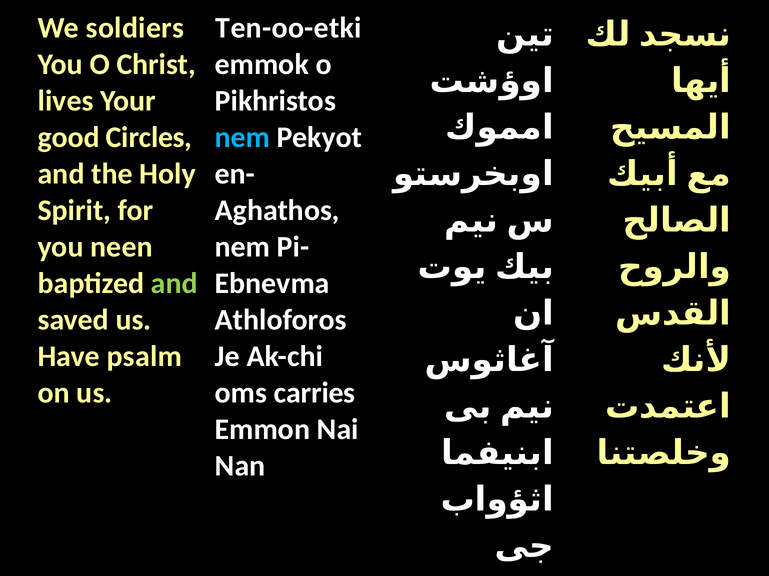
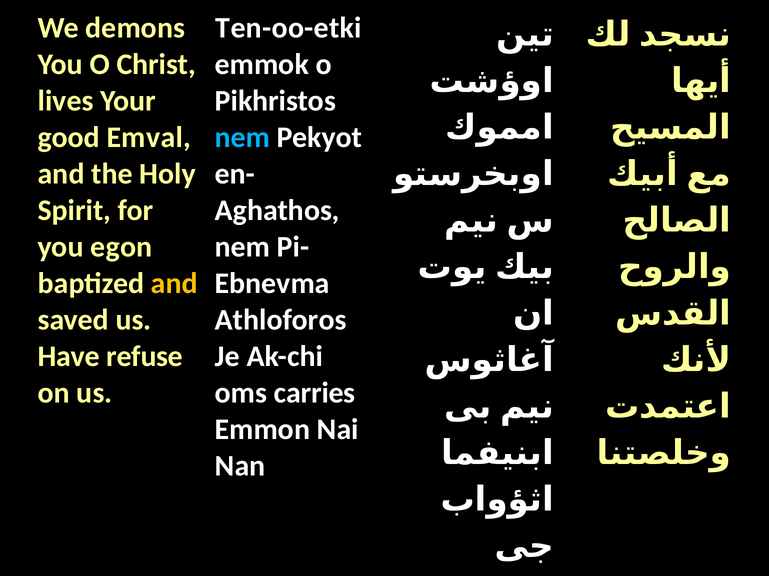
soldiers: soldiers -> demons
Circles: Circles -> Emval
neen: neen -> egon
and at (174, 284) colour: light green -> yellow
psalm: psalm -> refuse
